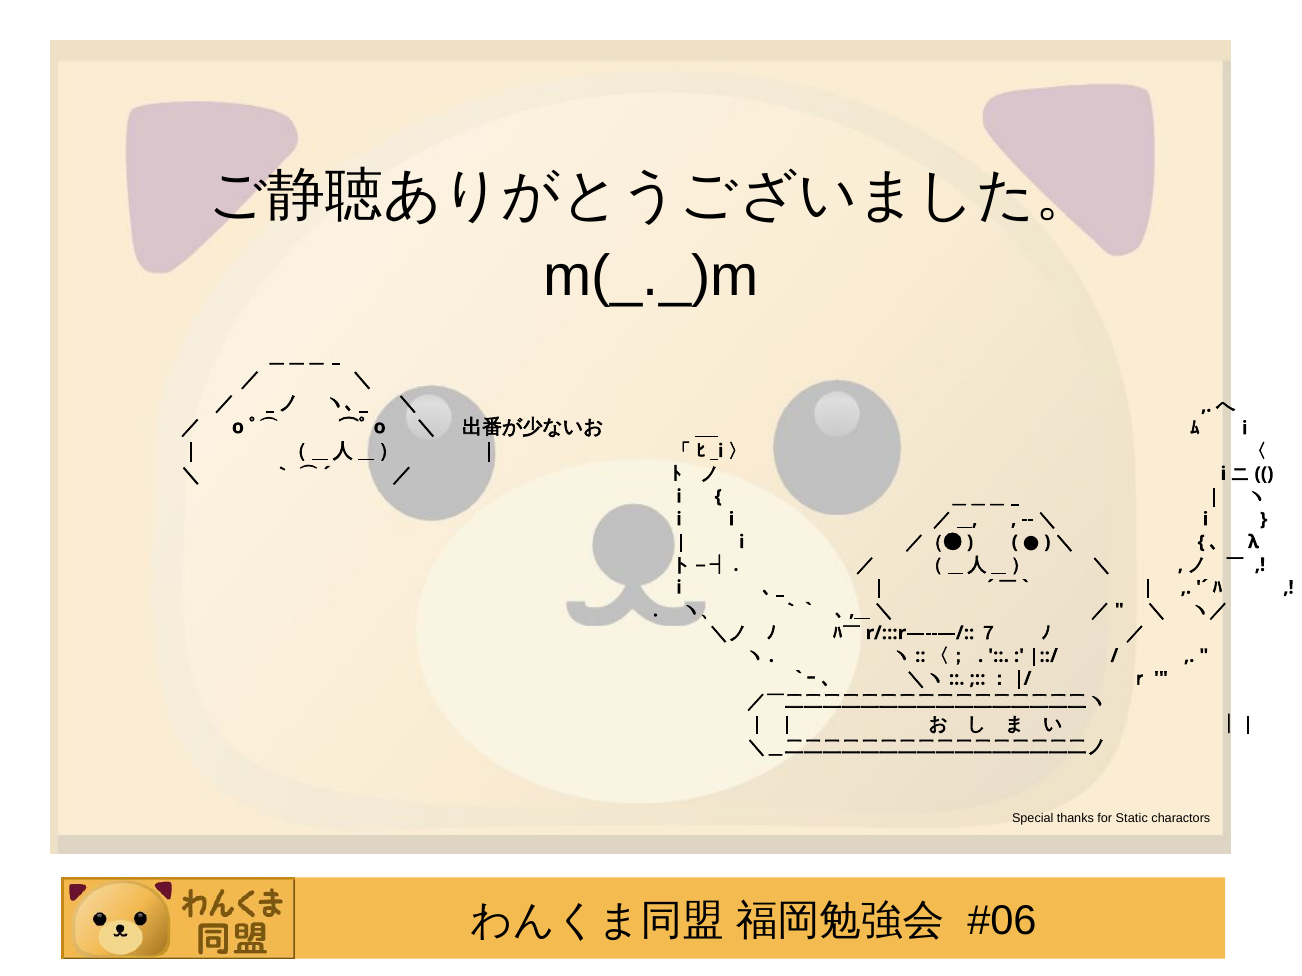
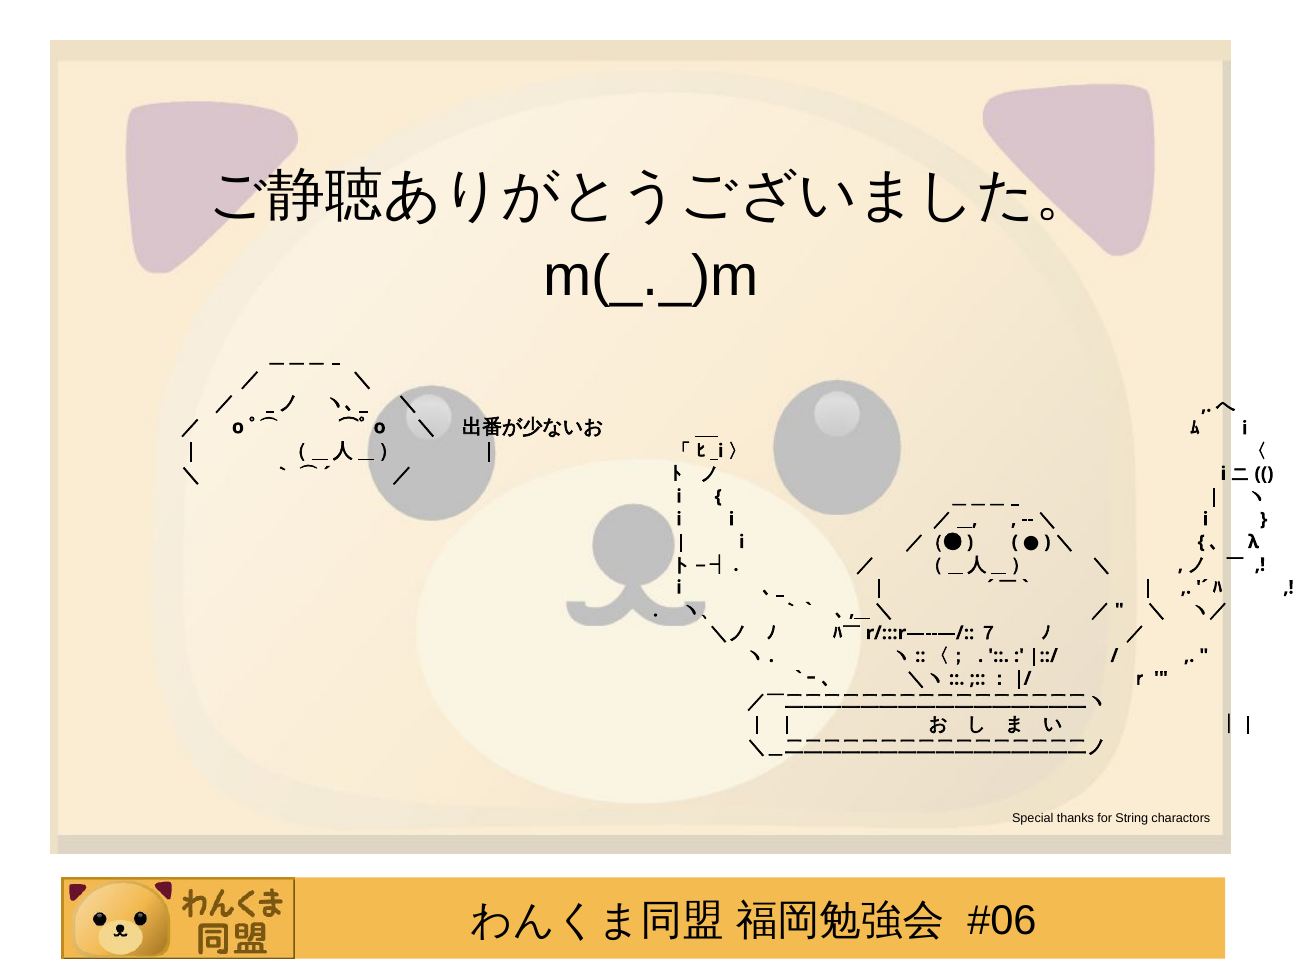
Static: Static -> String
